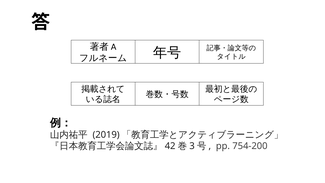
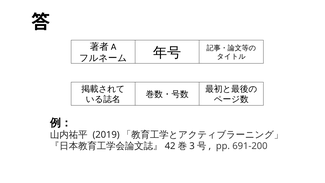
754-200: 754-200 -> 691-200
